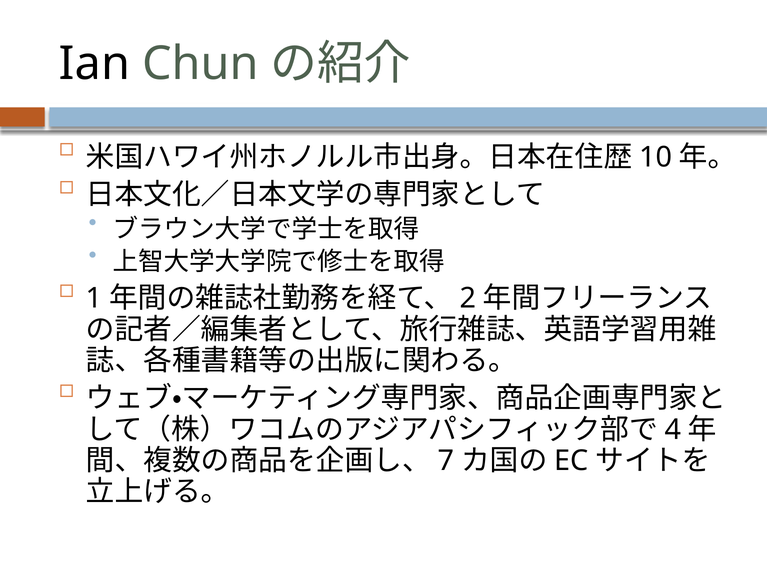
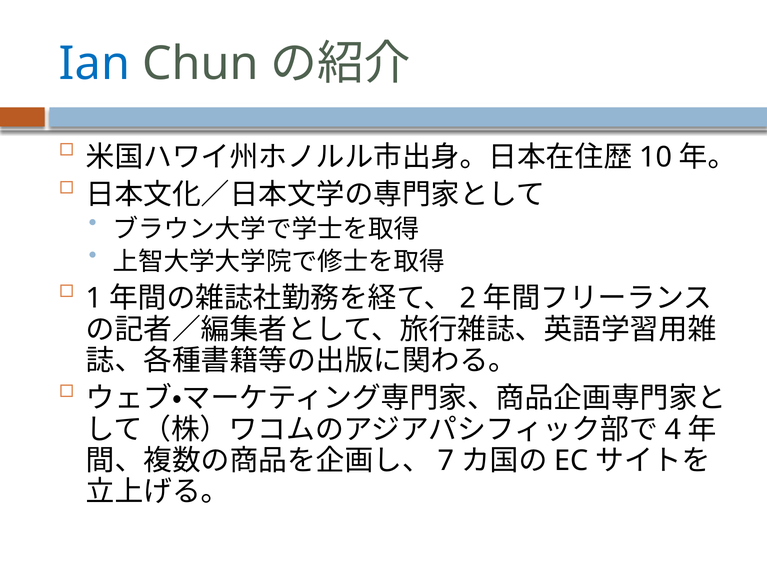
Ian colour: black -> blue
